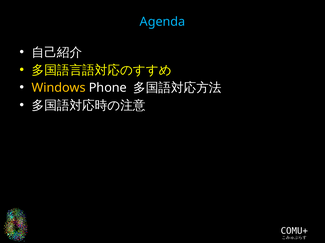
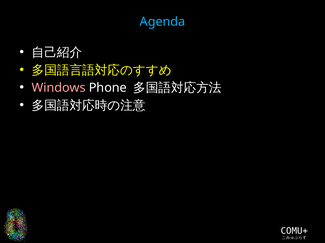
Windows colour: yellow -> pink
